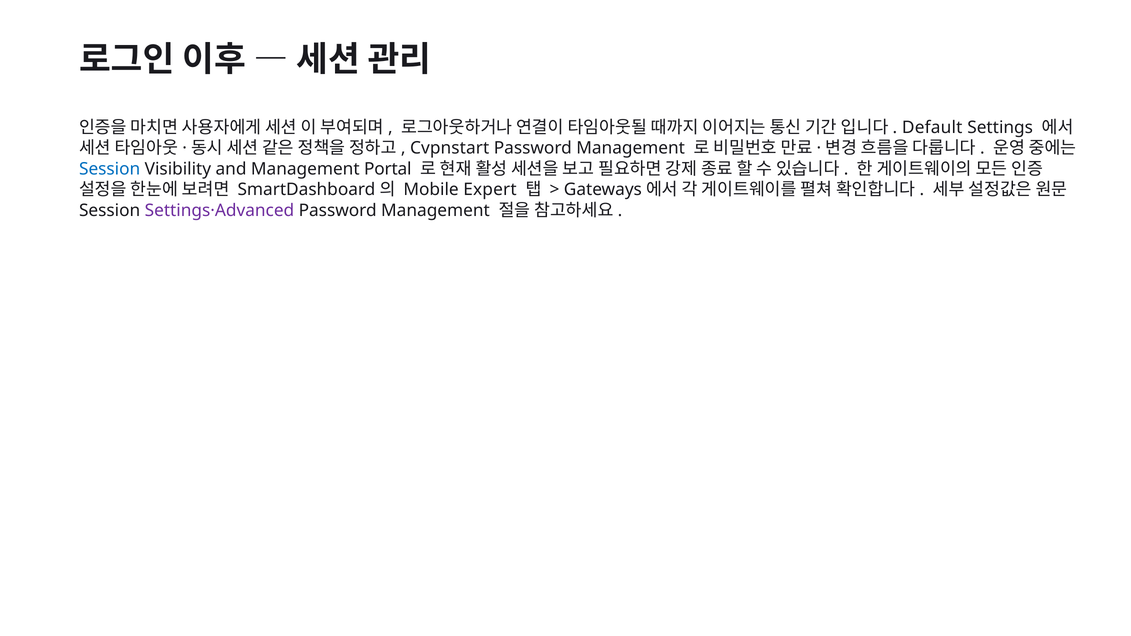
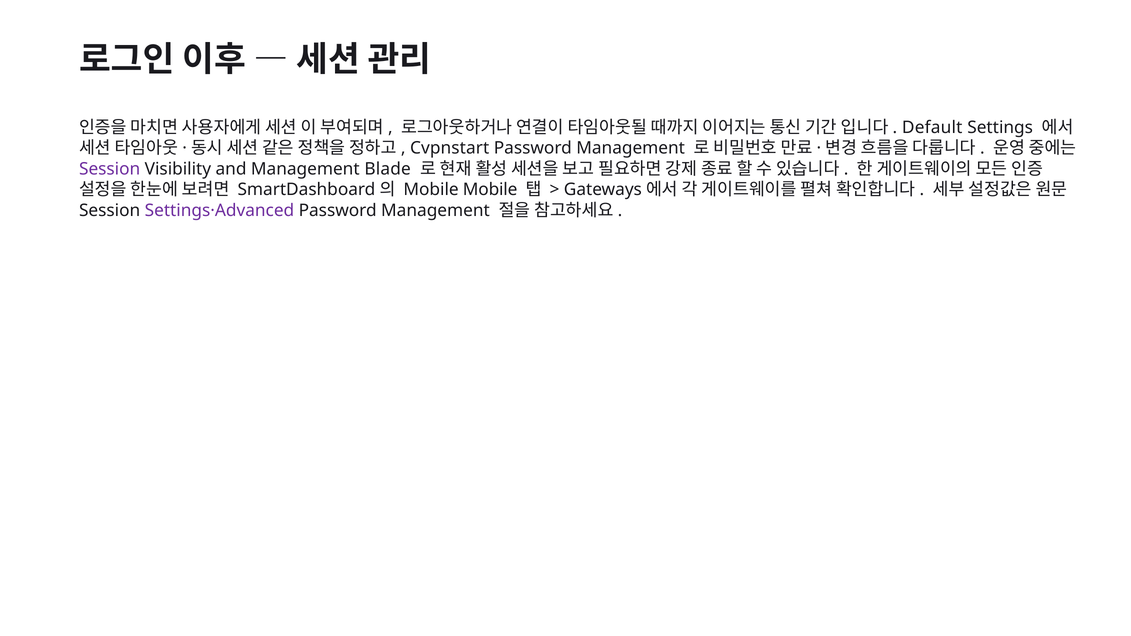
Session at (110, 169) colour: blue -> purple
Portal: Portal -> Blade
Mobile Expert: Expert -> Mobile
